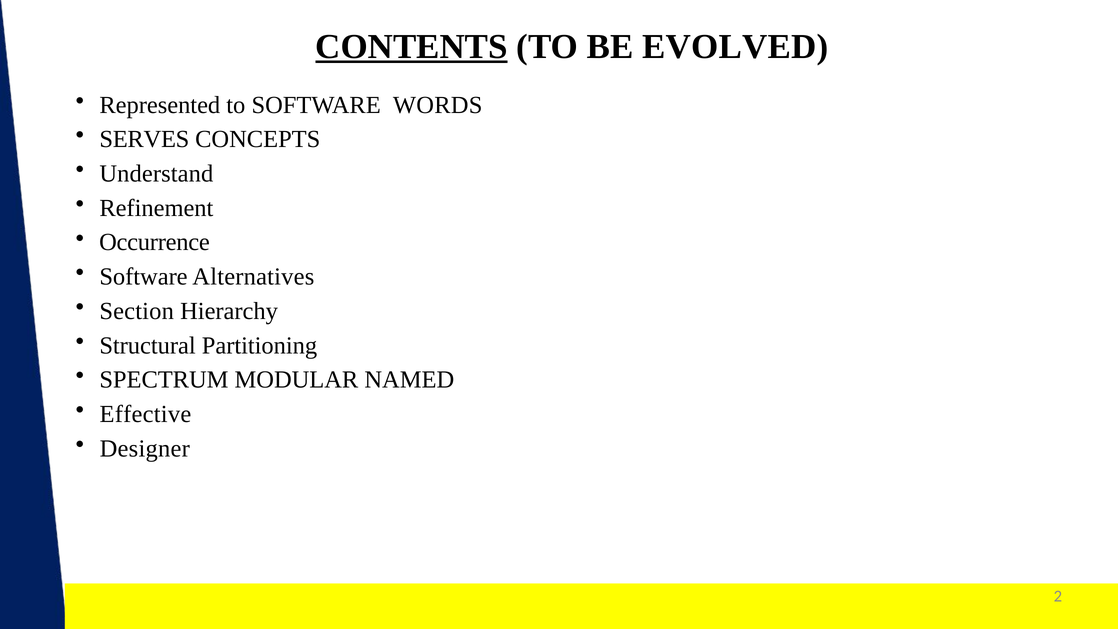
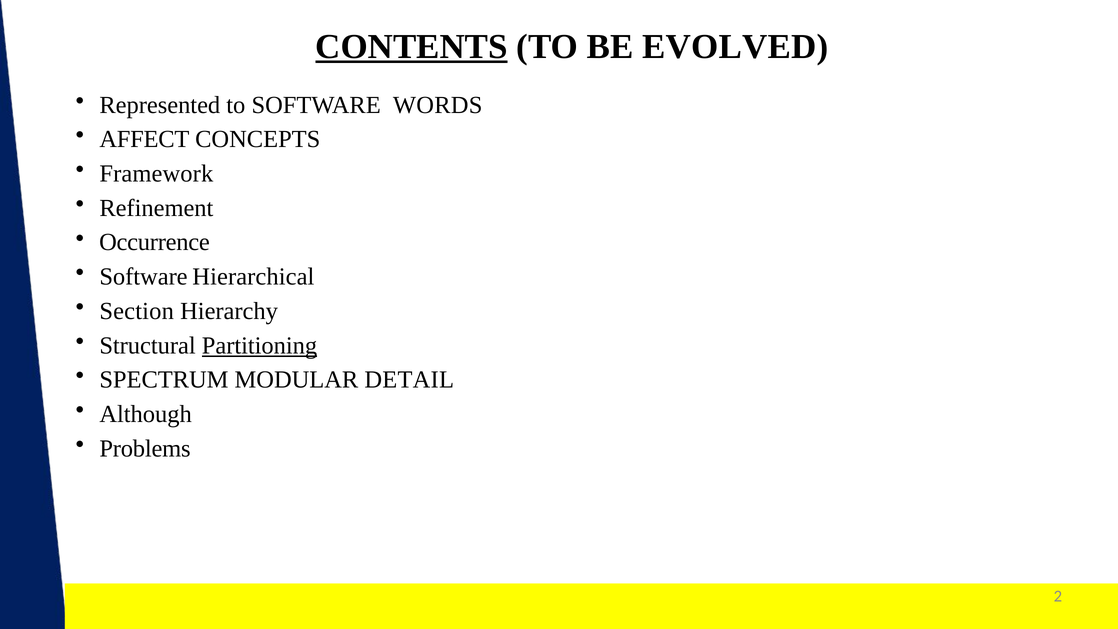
SERVES: SERVES -> AFFECT
Understand: Understand -> Framework
Alternatives: Alternatives -> Hierarchical
Partitioning underline: none -> present
NAMED: NAMED -> DETAIL
Effective: Effective -> Although
Designer: Designer -> Problems
